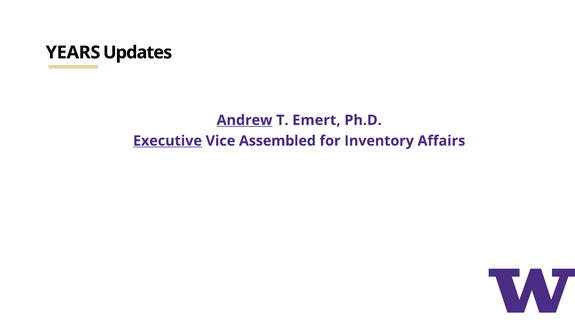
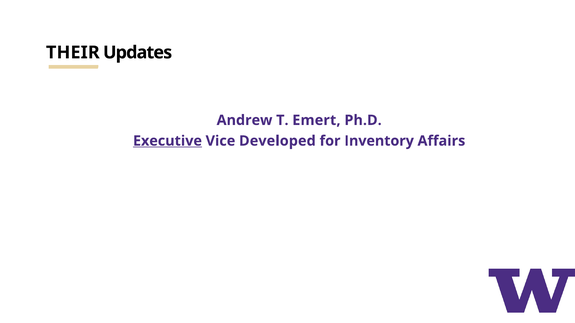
YEARS: YEARS -> THEIR
Andrew underline: present -> none
Assembled: Assembled -> Developed
